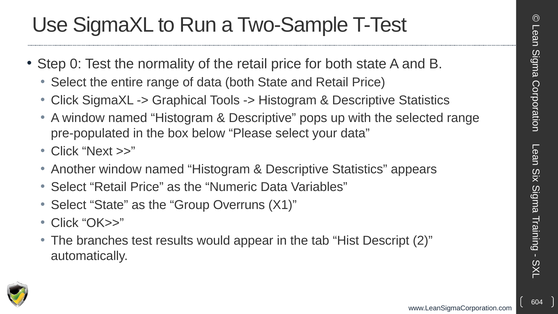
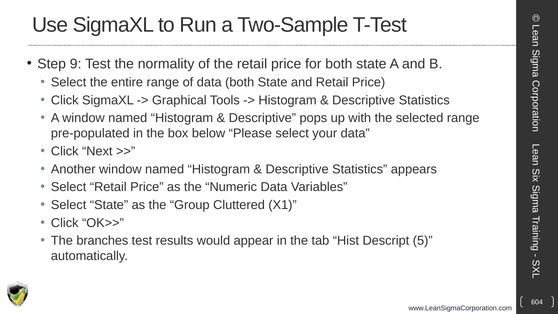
0: 0 -> 9
Overruns: Overruns -> Cluttered
2: 2 -> 5
